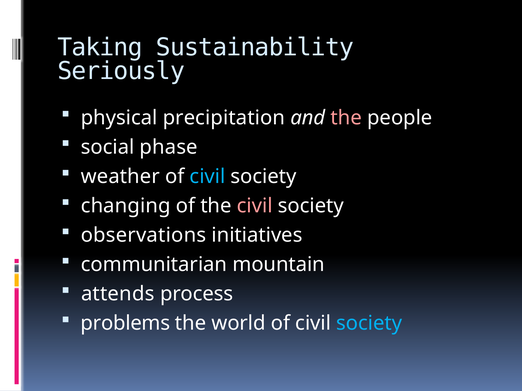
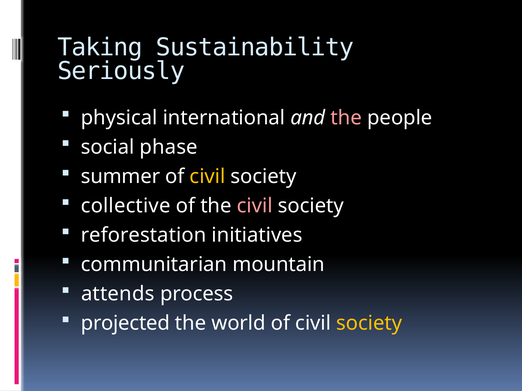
precipitation: precipitation -> international
weather: weather -> summer
civil at (207, 177) colour: light blue -> yellow
changing: changing -> collective
observations: observations -> reforestation
problems: problems -> projected
society at (369, 324) colour: light blue -> yellow
